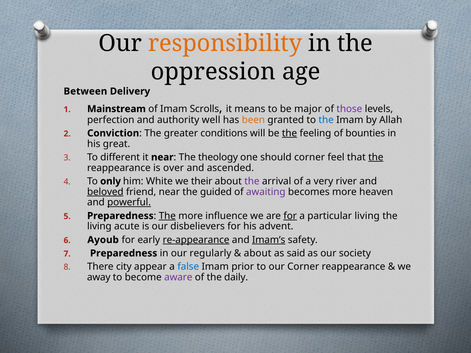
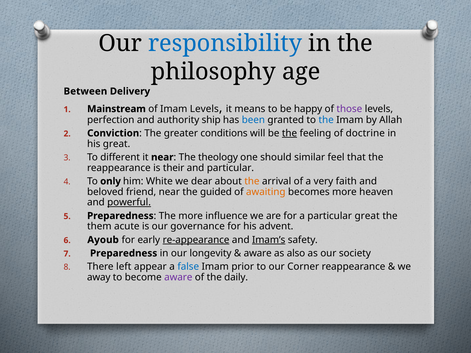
responsibility colour: orange -> blue
oppression: oppression -> philosophy
Imam Scrolls: Scrolls -> Levels
major: major -> happy
well: well -> ship
been colour: orange -> blue
bounties: bounties -> doctrine
should corner: corner -> similar
the at (376, 157) underline: present -> none
over: over -> their
and ascended: ascended -> particular
their: their -> dear
the at (252, 181) colour: purple -> orange
river: river -> faith
beloved underline: present -> none
awaiting colour: purple -> orange
The at (167, 216) underline: present -> none
for at (290, 216) underline: present -> none
particular living: living -> great
living at (99, 227): living -> them
disbelievers: disbelievers -> governance
regularly: regularly -> longevity
about at (258, 253): about -> aware
said: said -> also
city: city -> left
